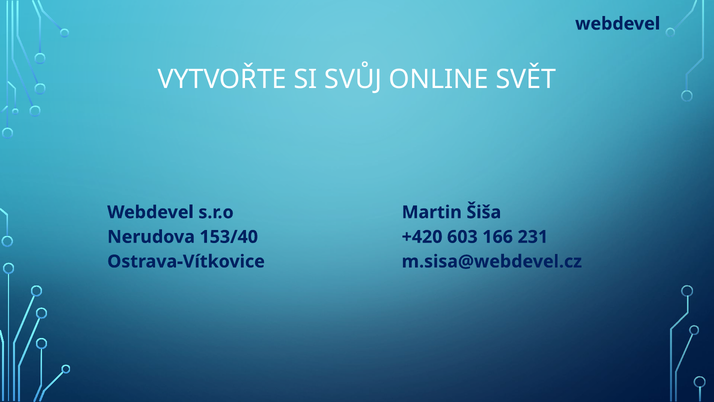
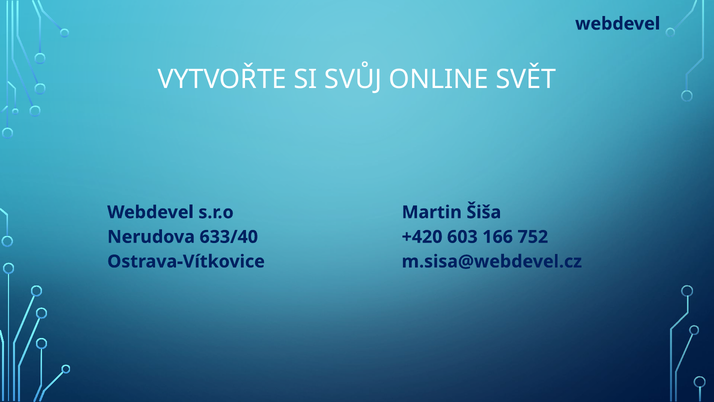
153/40: 153/40 -> 633/40
231: 231 -> 752
